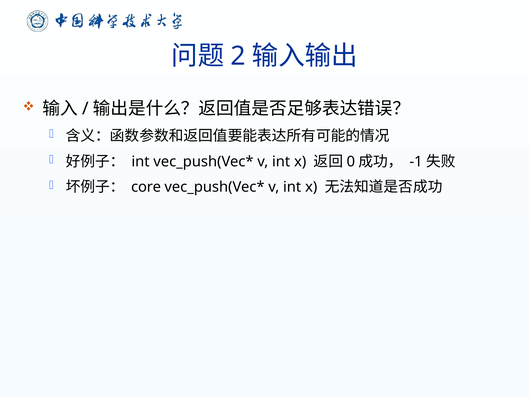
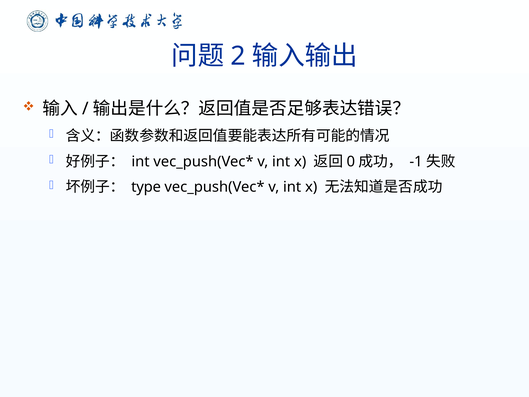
core: core -> type
